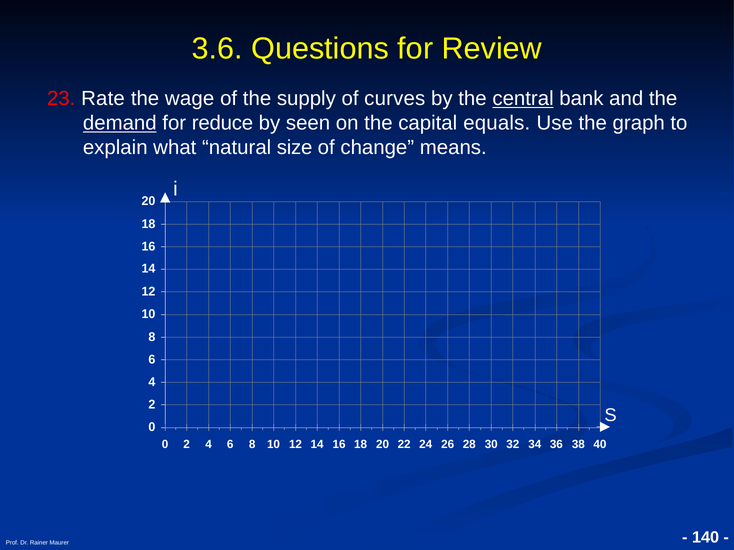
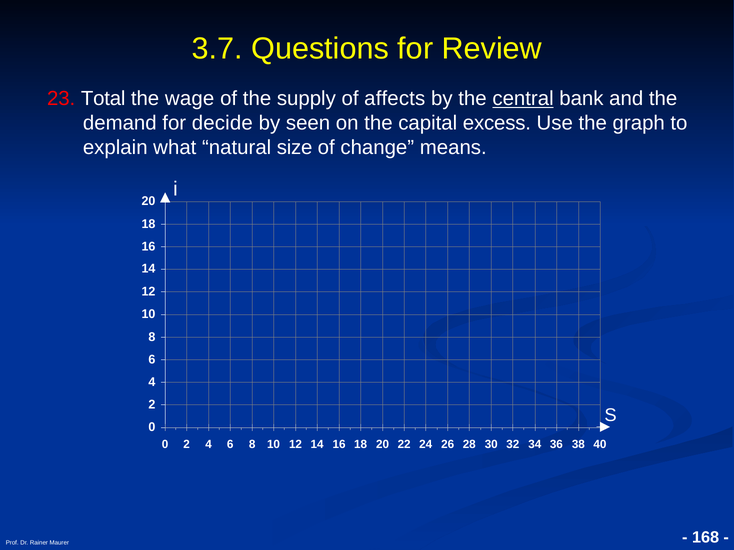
3.6: 3.6 -> 3.7
Rate: Rate -> Total
curves: curves -> affects
demand underline: present -> none
reduce: reduce -> decide
equals: equals -> excess
140: 140 -> 168
